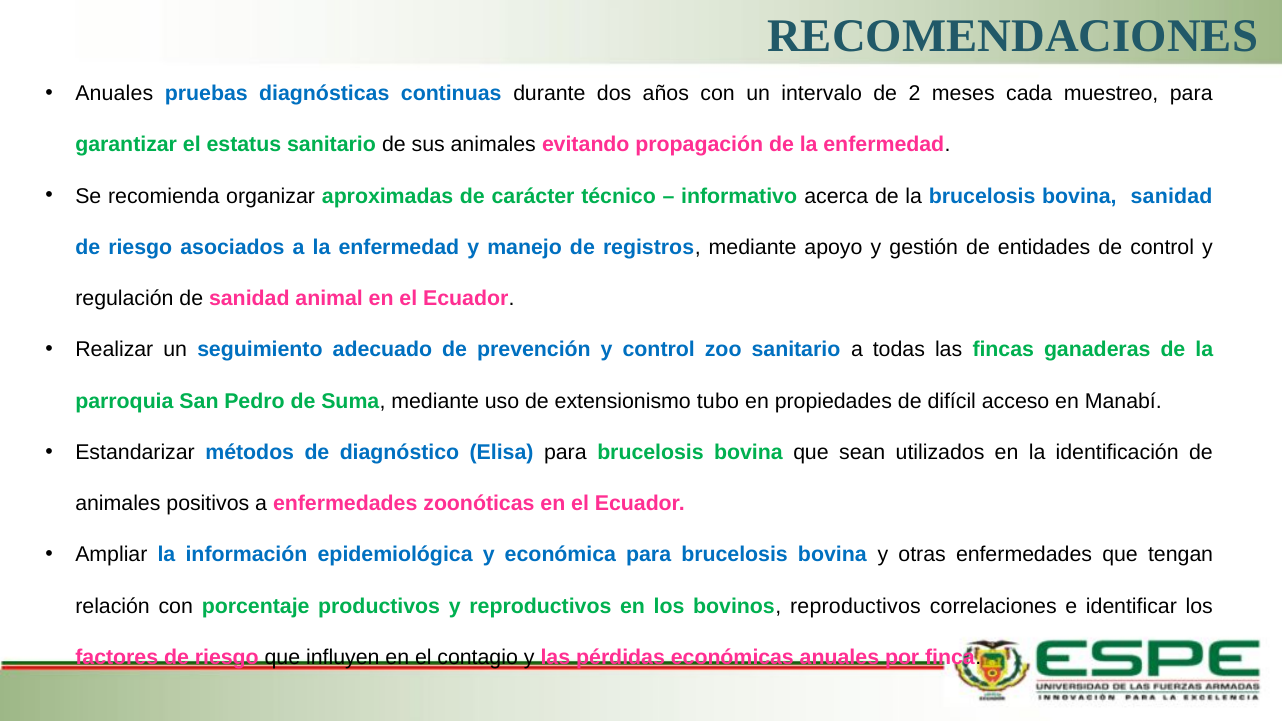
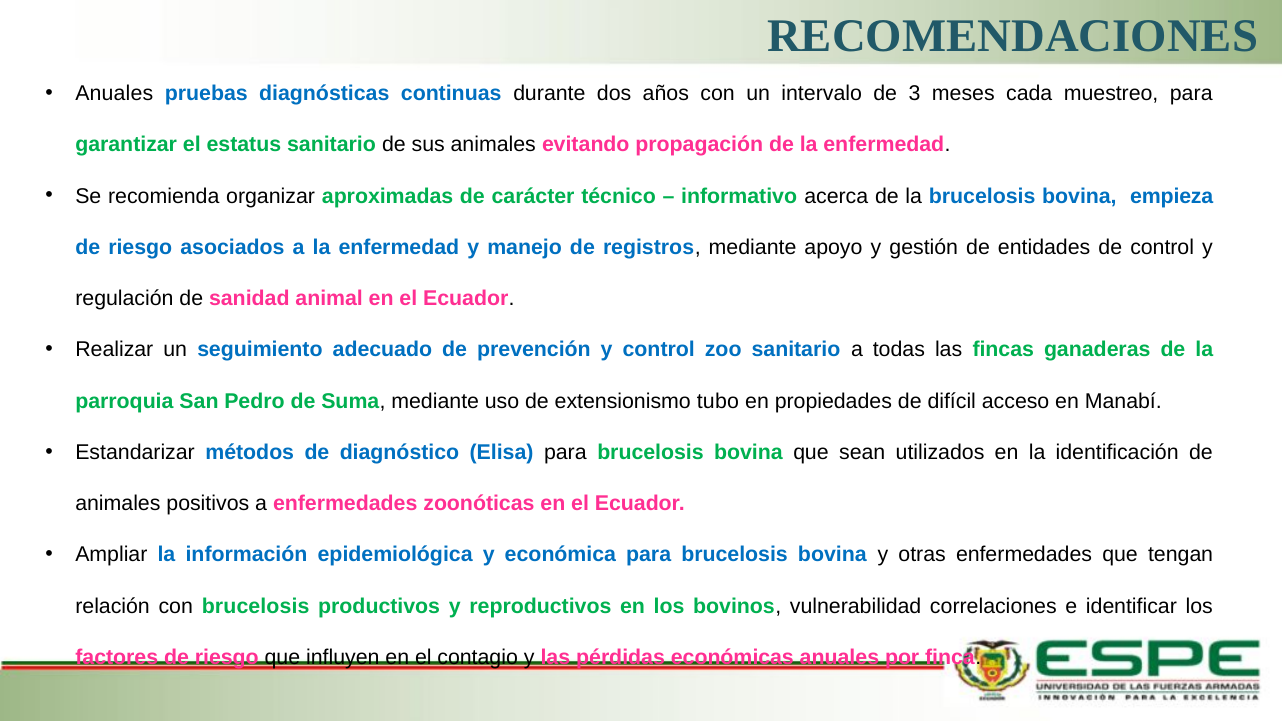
2: 2 -> 3
bovina sanidad: sanidad -> empieza
con porcentaje: porcentaje -> brucelosis
bovinos reproductivos: reproductivos -> vulnerabilidad
